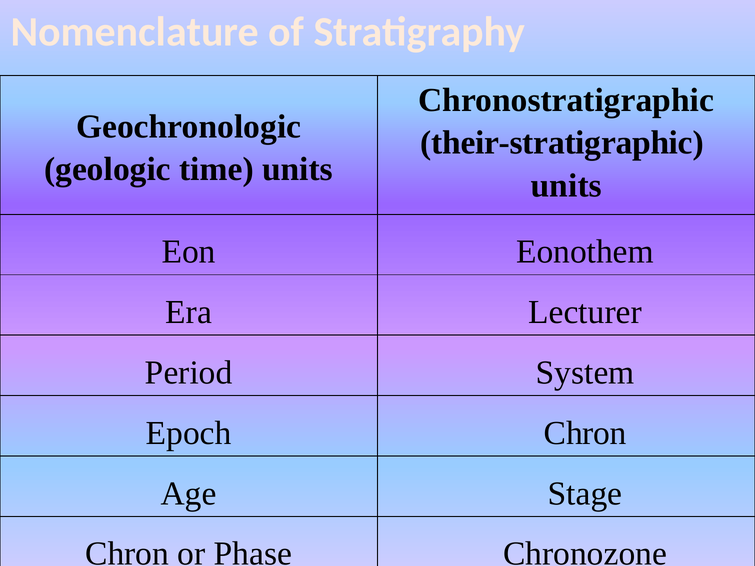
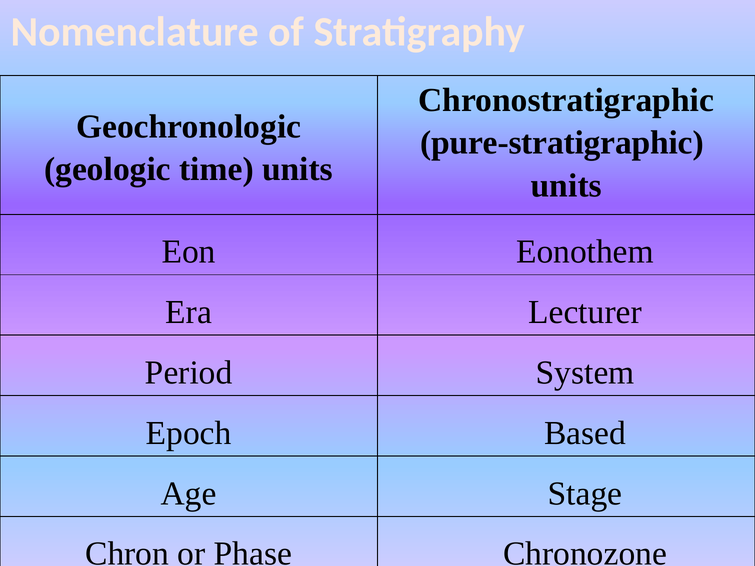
their-stratigraphic: their-stratigraphic -> pure-stratigraphic
Epoch Chron: Chron -> Based
